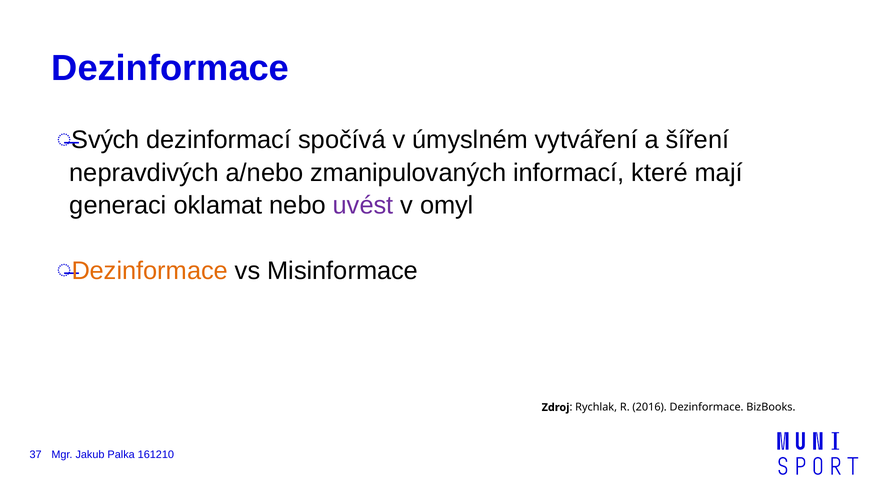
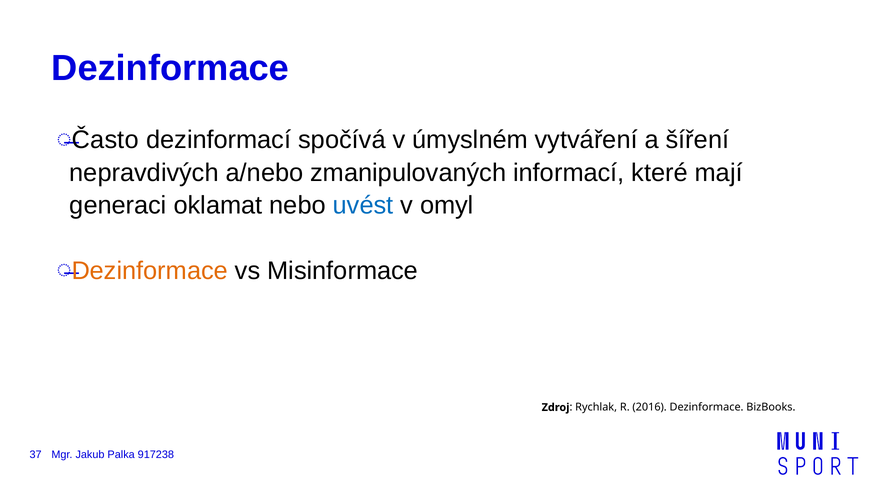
Svých: Svých -> Často
uvést colour: purple -> blue
161210: 161210 -> 917238
